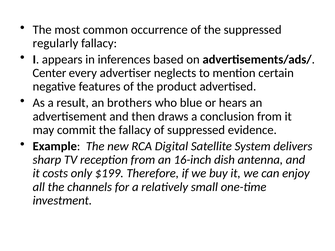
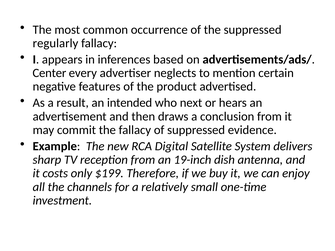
brothers: brothers -> intended
blue: blue -> next
16-inch: 16-inch -> 19-inch
